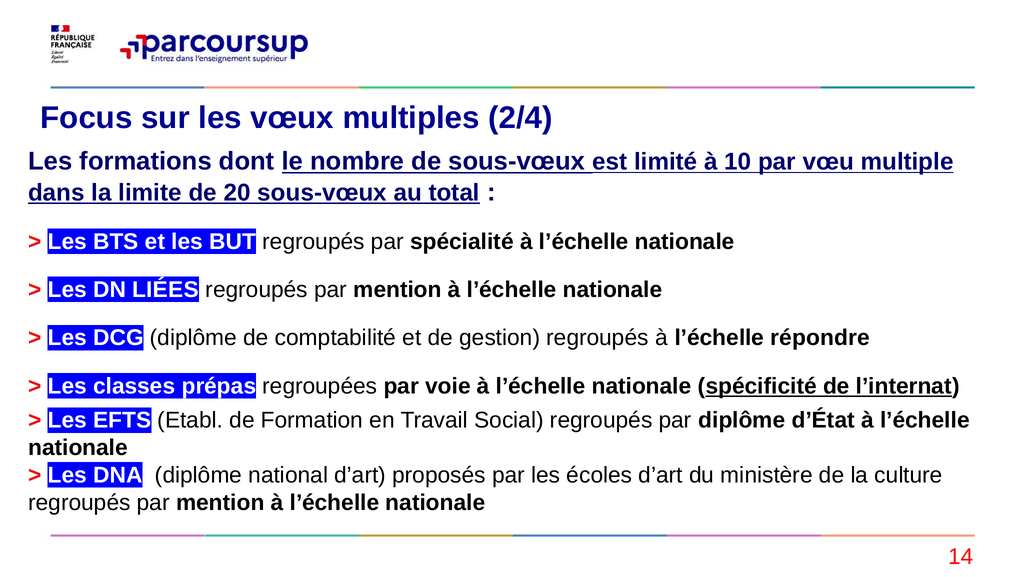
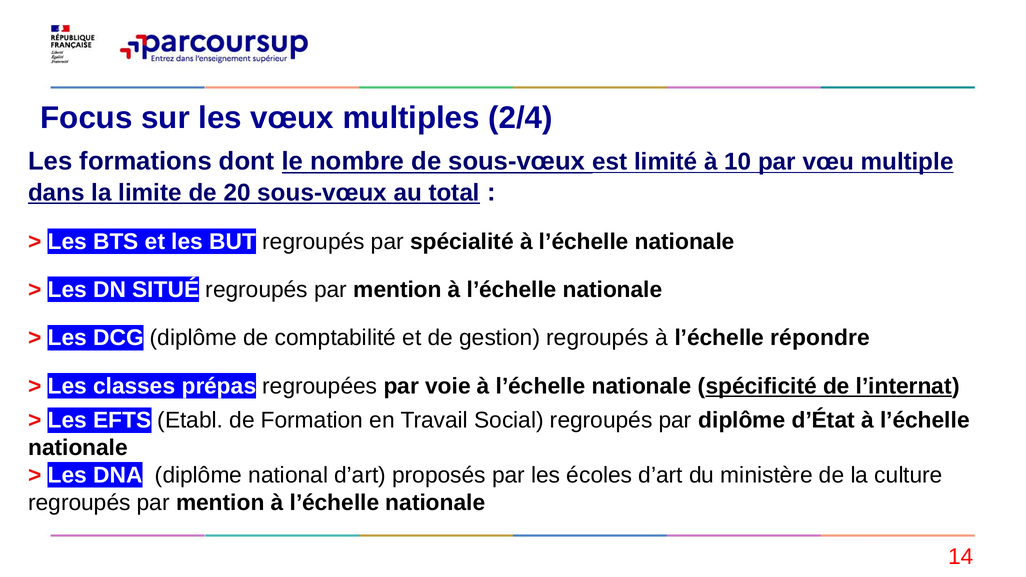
LIÉES: LIÉES -> SITUÉ
